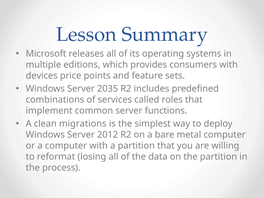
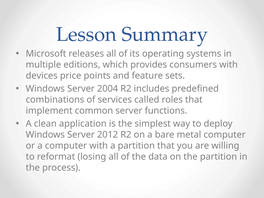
2035: 2035 -> 2004
migrations: migrations -> application
